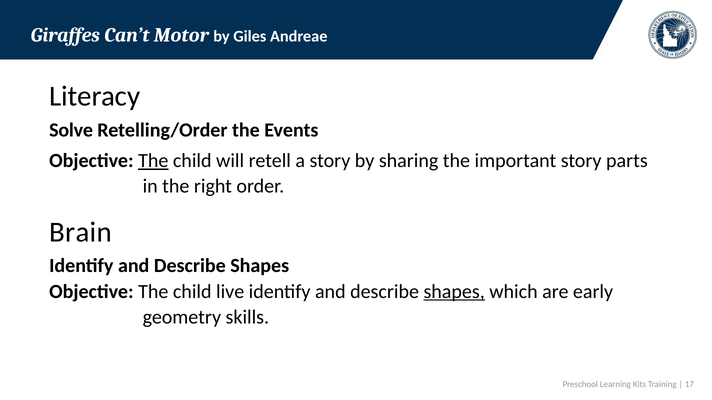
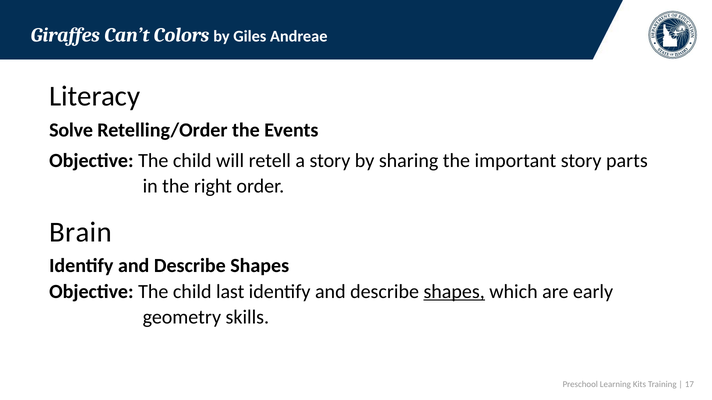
Motor: Motor -> Colors
The at (153, 161) underline: present -> none
live: live -> last
